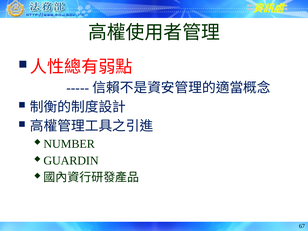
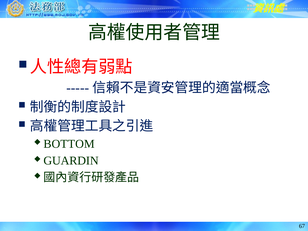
NUMBER: NUMBER -> BOTTOM
